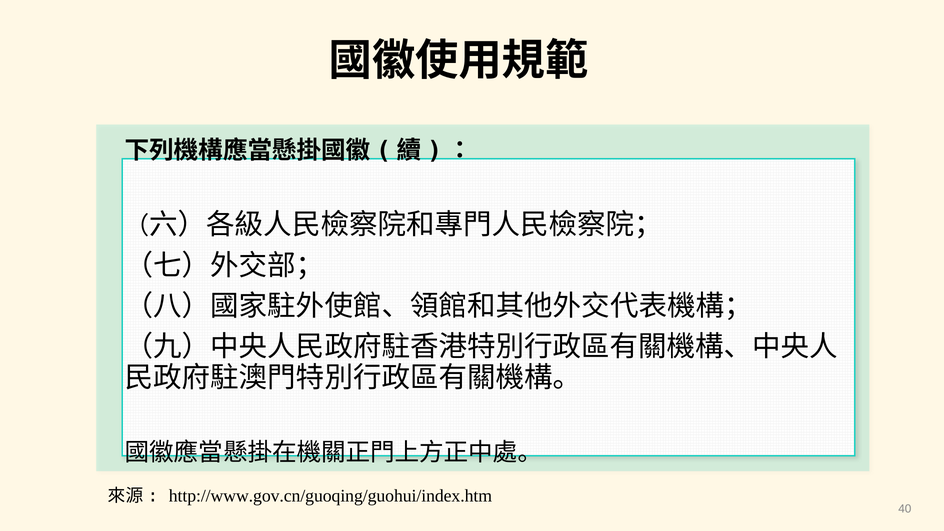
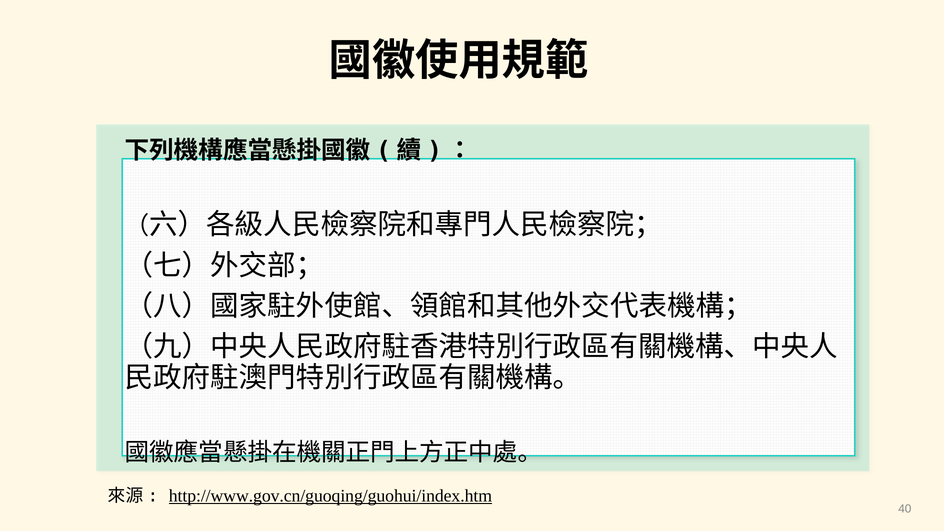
http://www.gov.cn/guoqing/guohui/index.htm underline: none -> present
